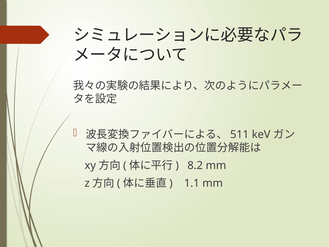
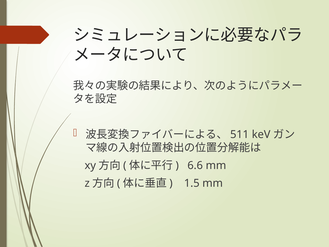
8.2: 8.2 -> 6.6
1.1: 1.1 -> 1.5
